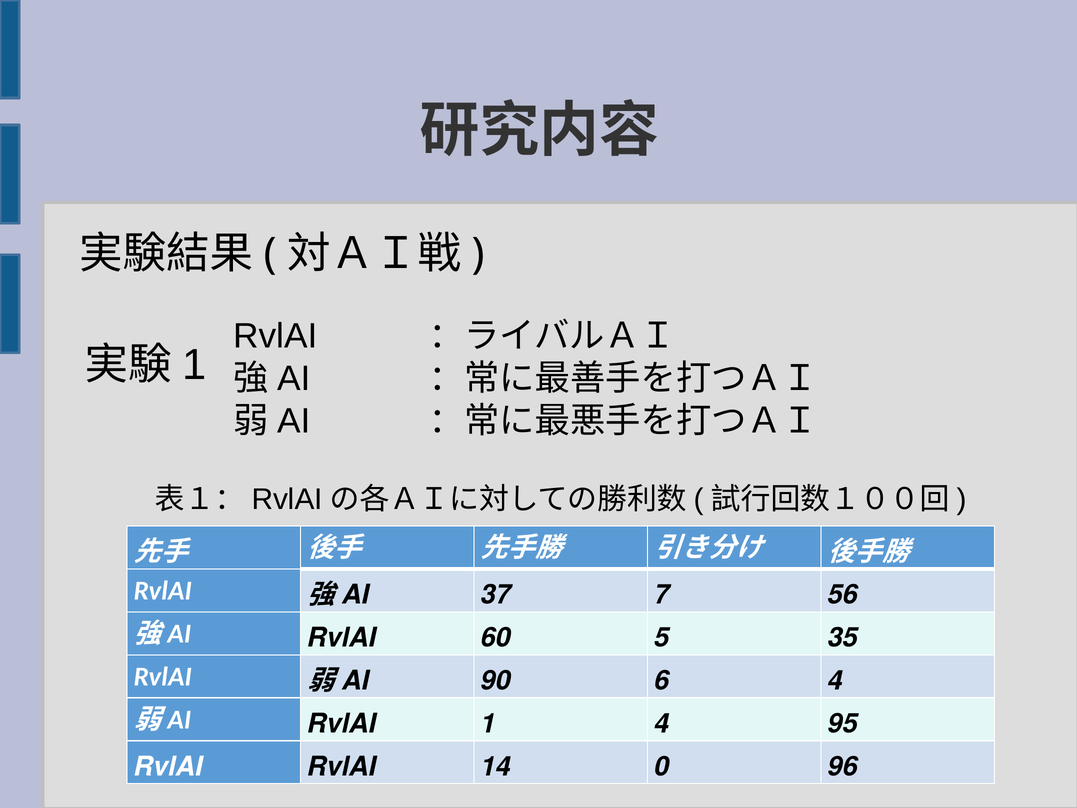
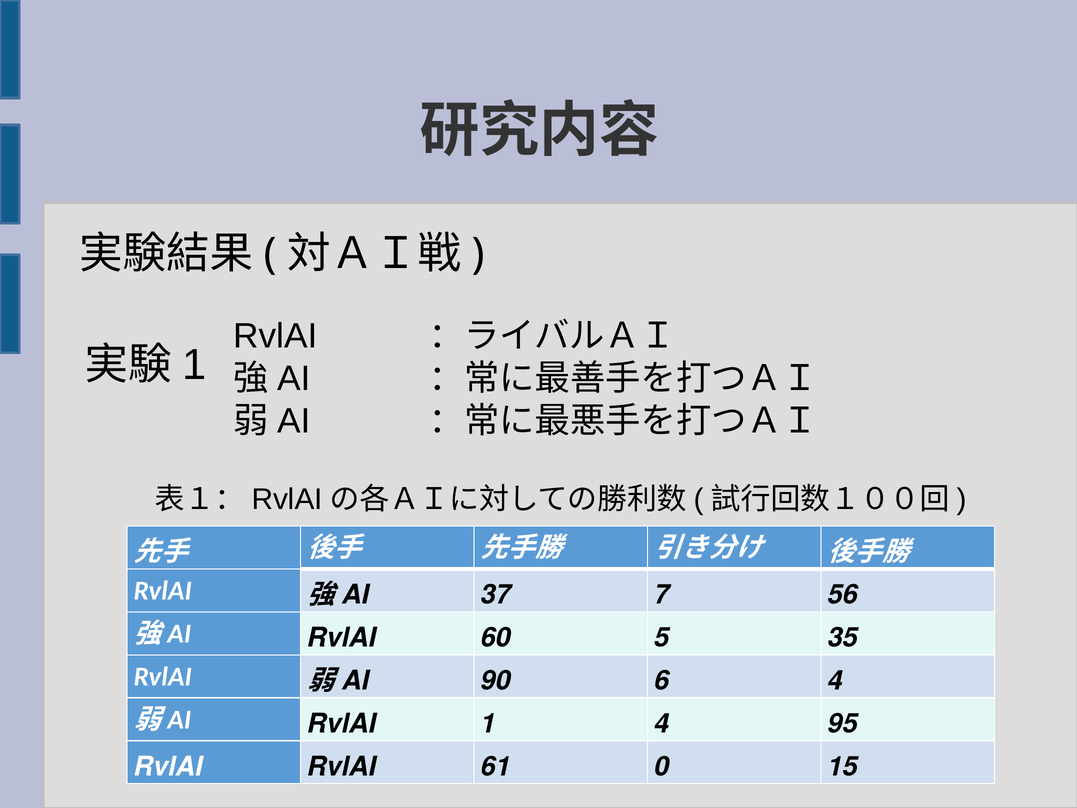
14: 14 -> 61
96: 96 -> 15
